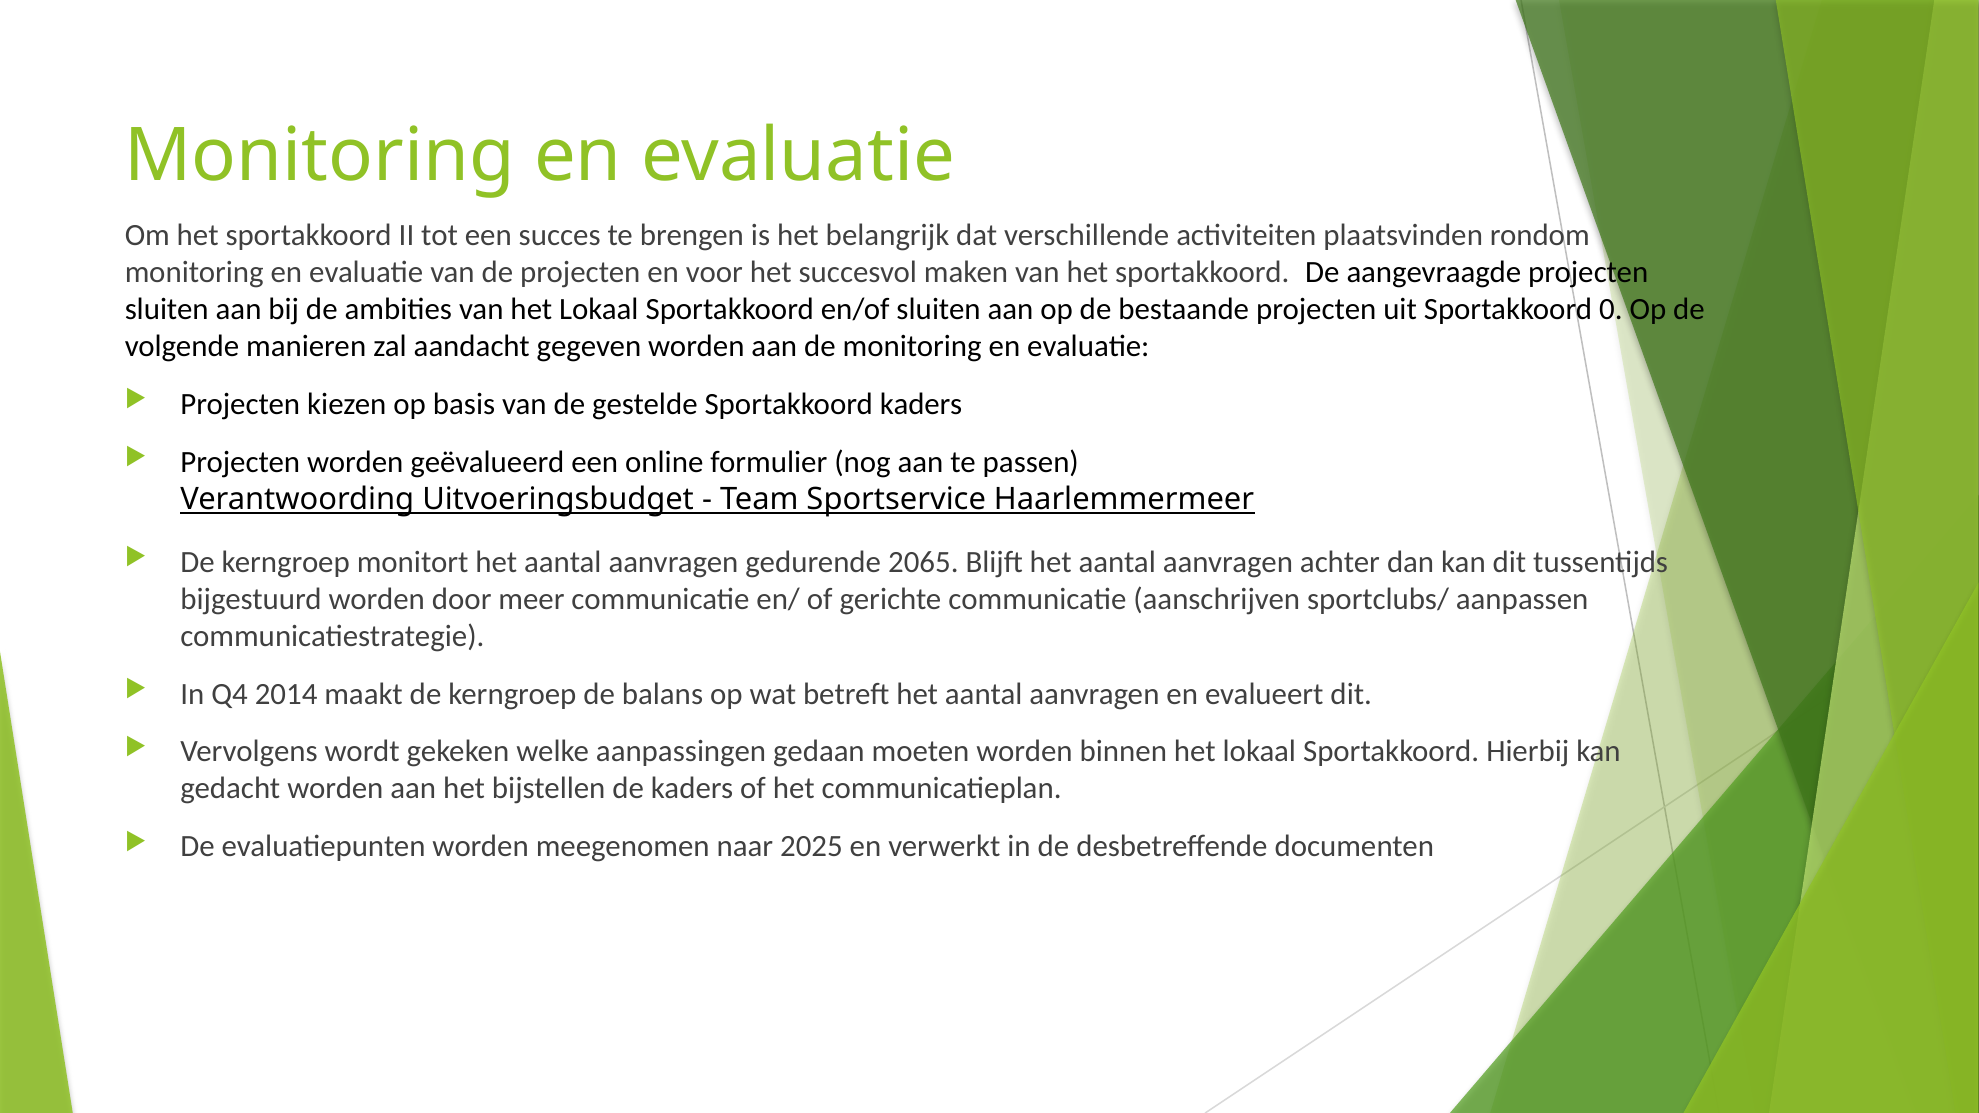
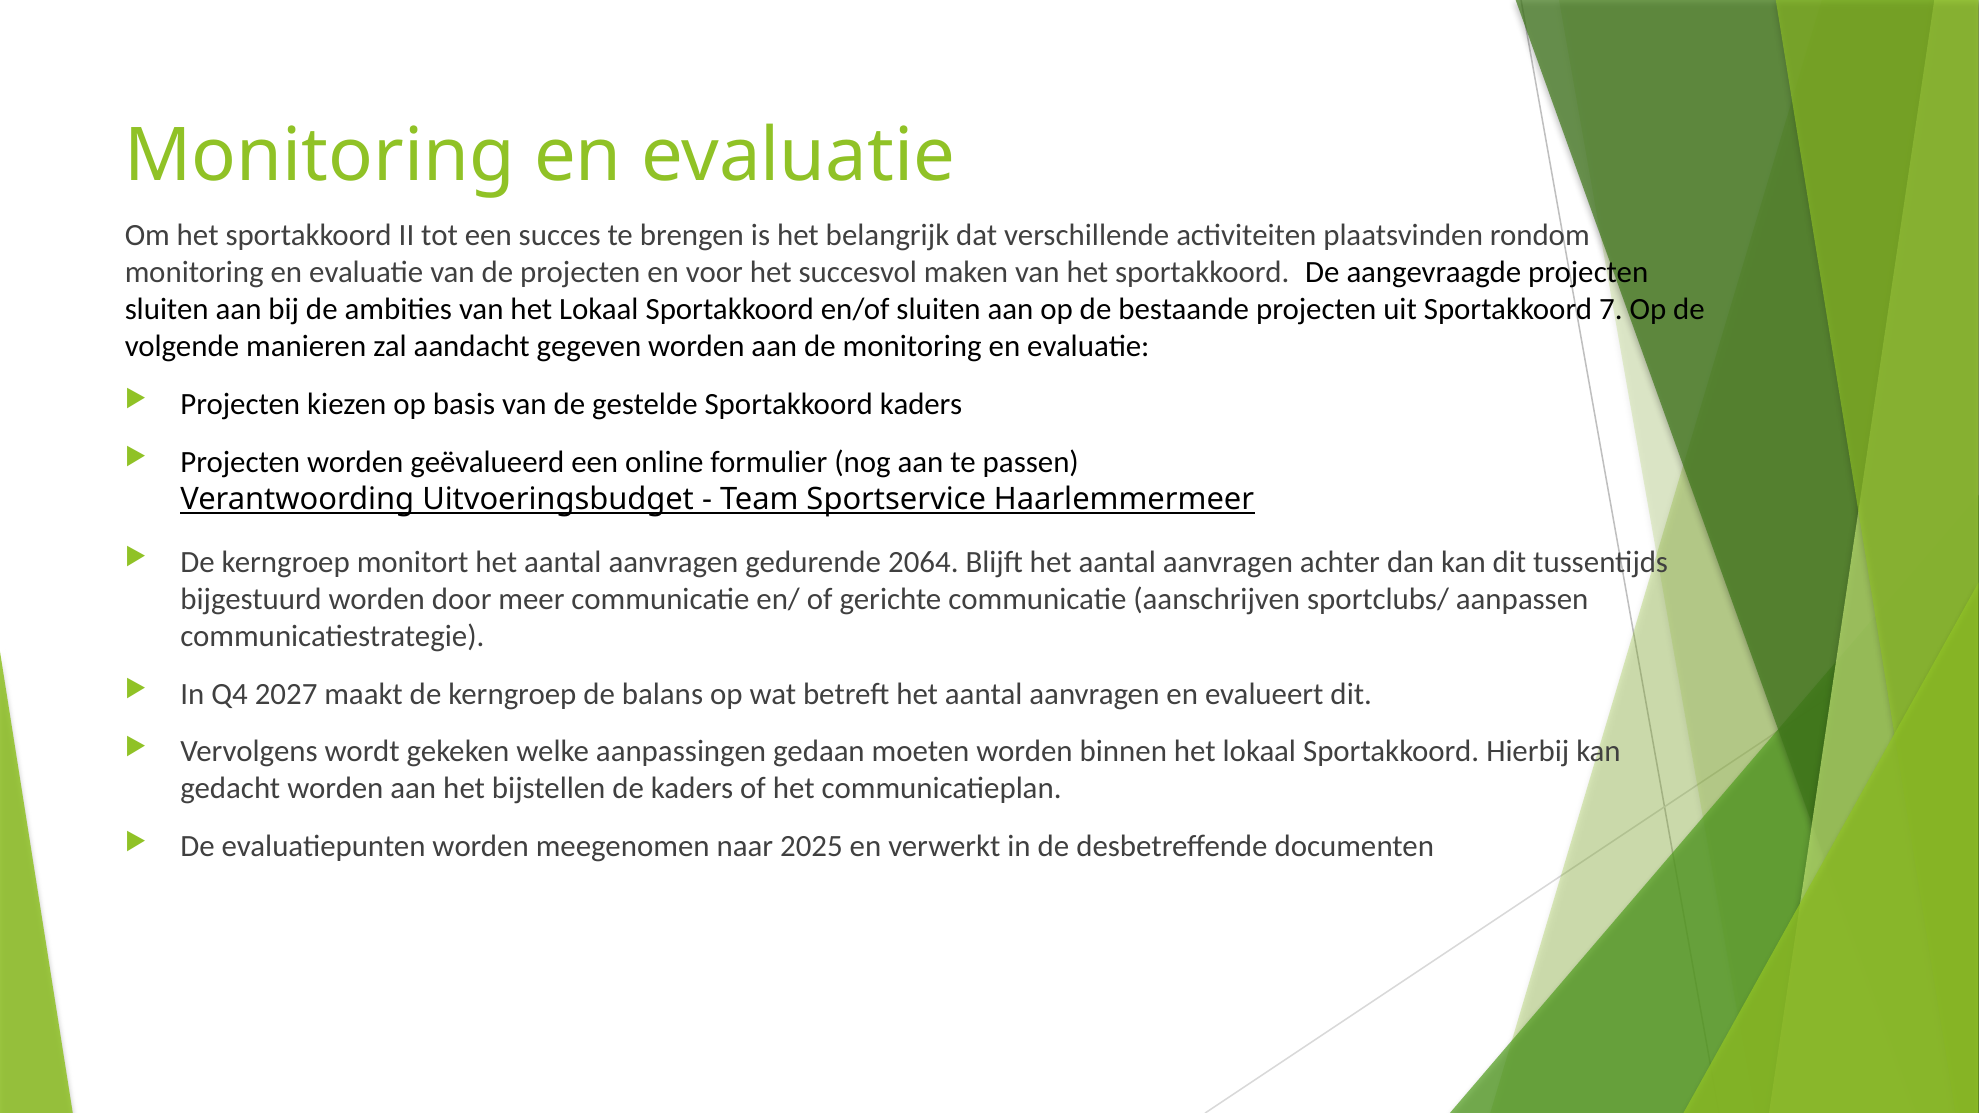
0: 0 -> 7
2065: 2065 -> 2064
2014: 2014 -> 2027
